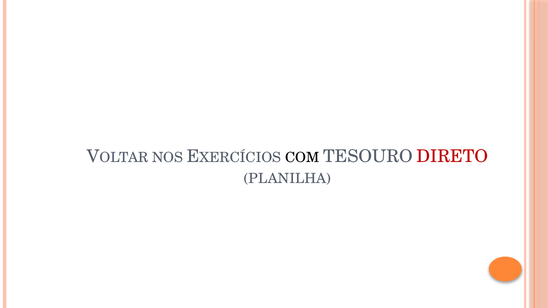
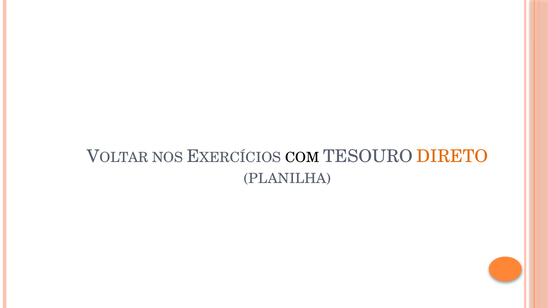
DIRETO colour: red -> orange
